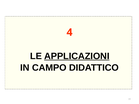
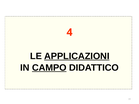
CAMPO underline: none -> present
